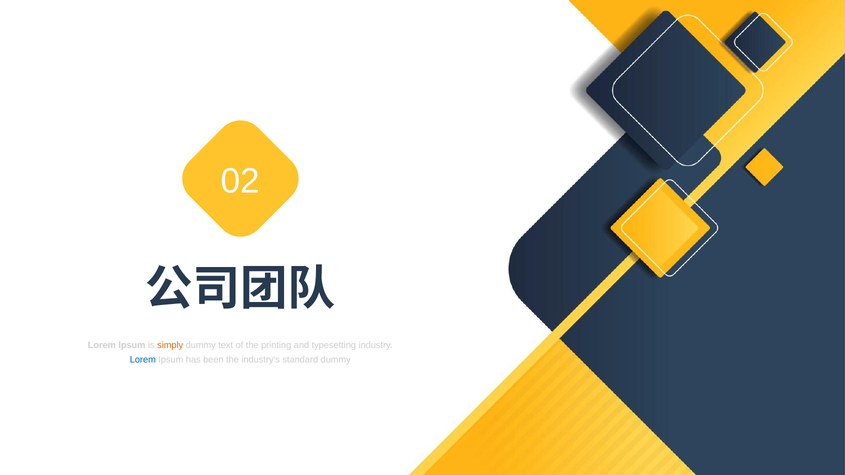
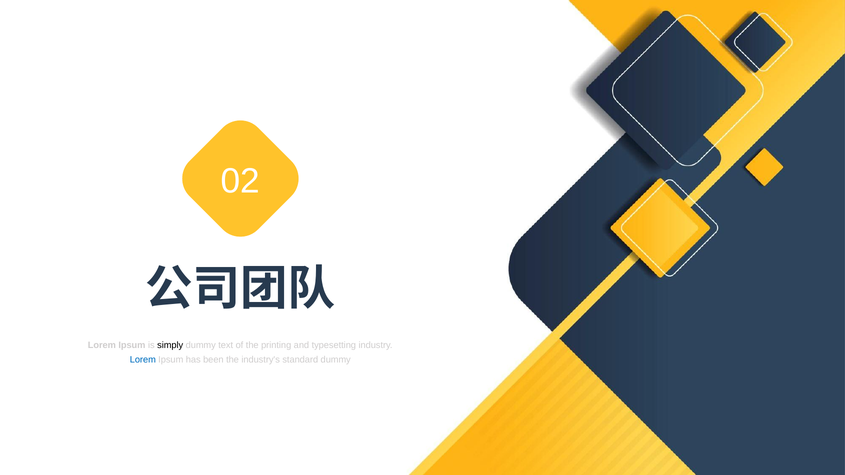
simply colour: orange -> black
